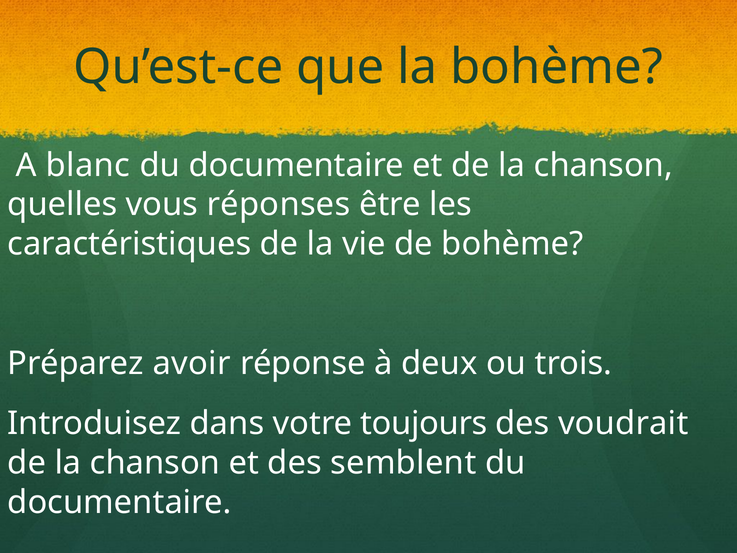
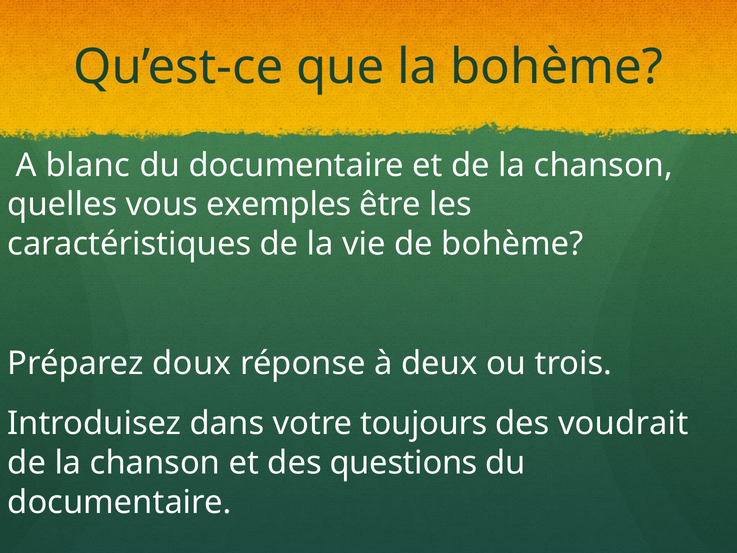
réponses: réponses -> exemples
avoir: avoir -> doux
semblent: semblent -> questions
